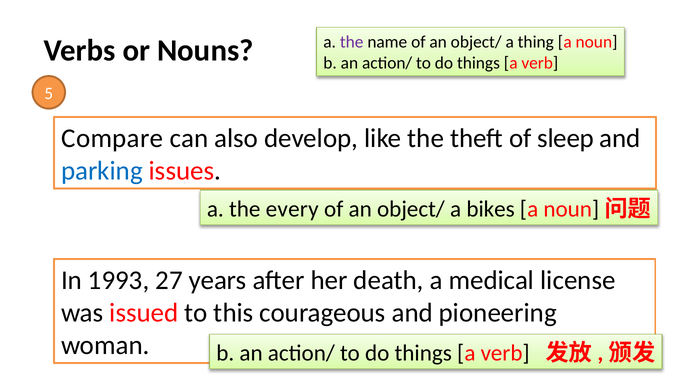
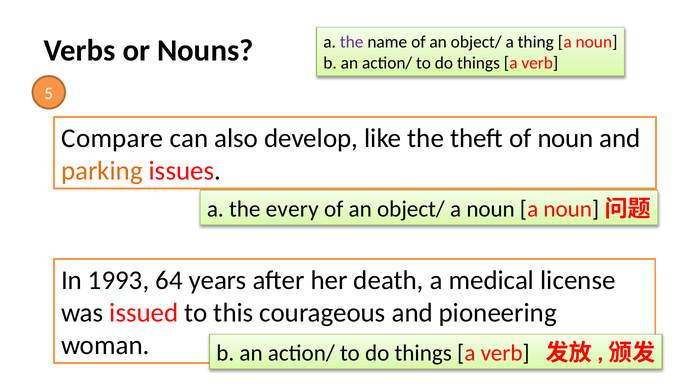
of sleep: sleep -> noun
parking colour: blue -> orange
object/ a bikes: bikes -> noun
27: 27 -> 64
